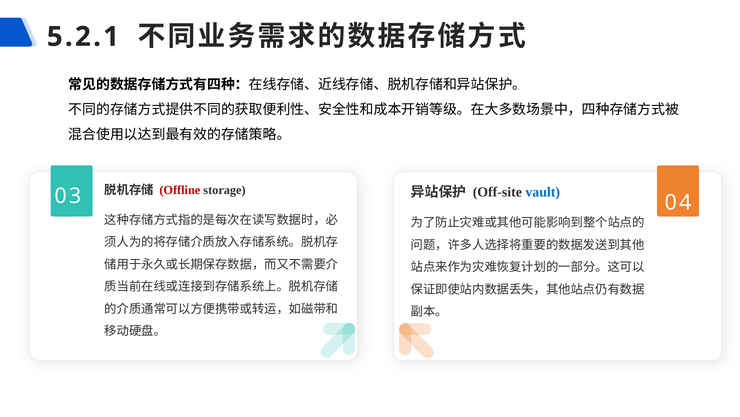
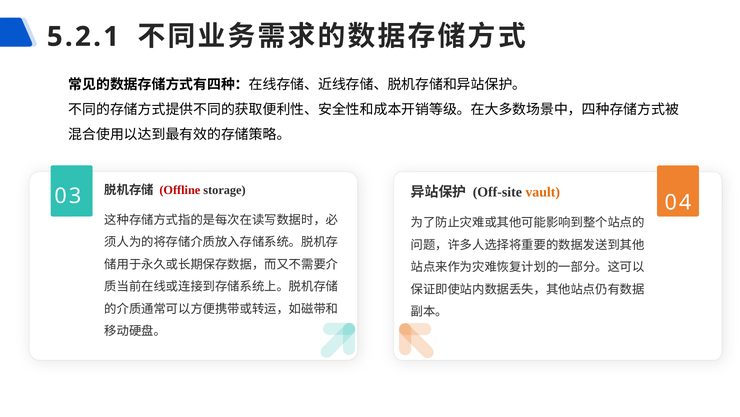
vault colour: blue -> orange
